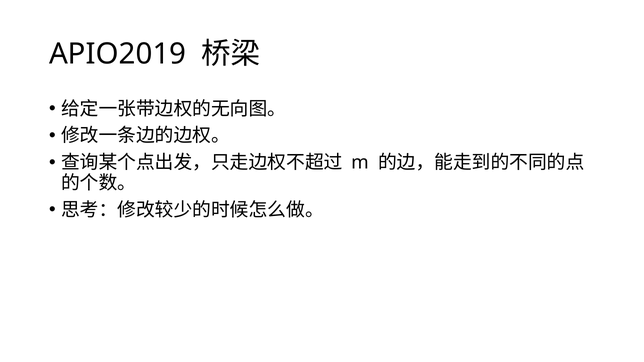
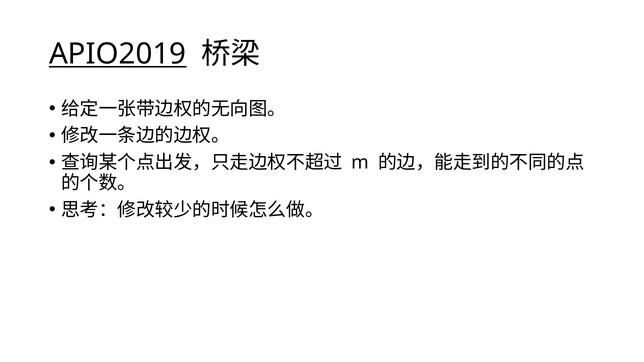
APIO2019 underline: none -> present
